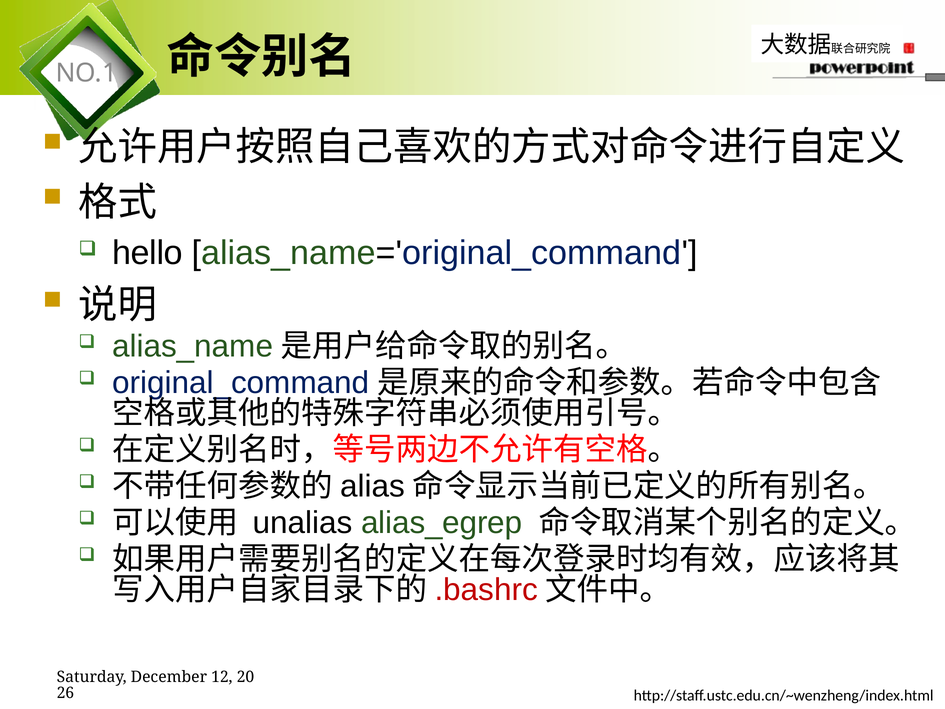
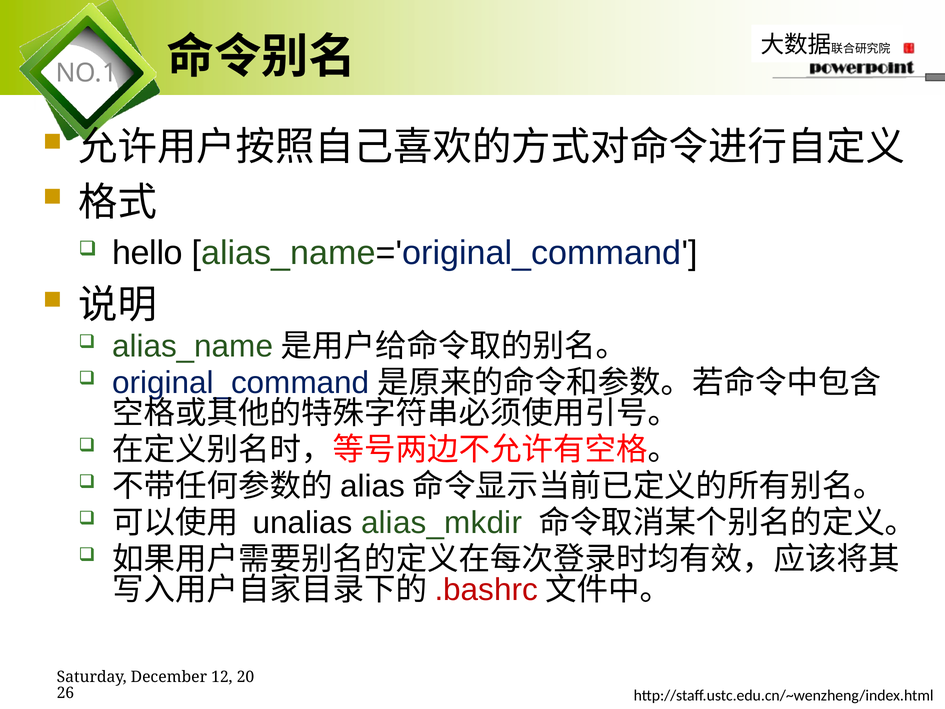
alias_egrep: alias_egrep -> alias_mkdir
